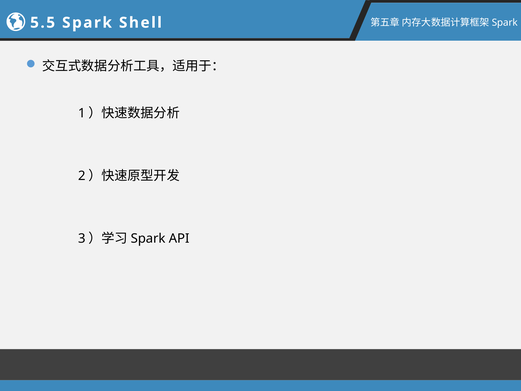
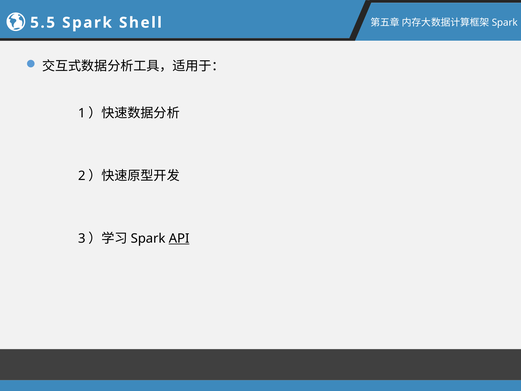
API underline: none -> present
